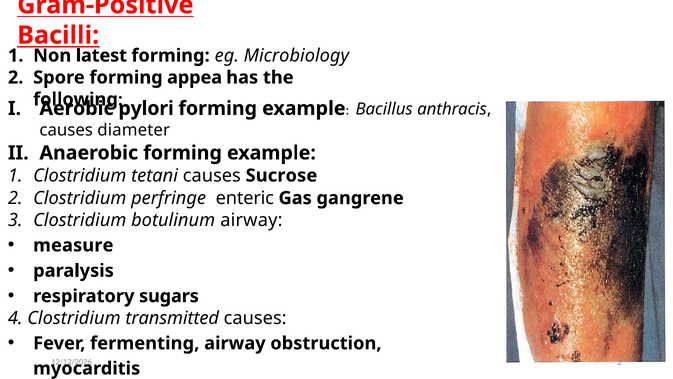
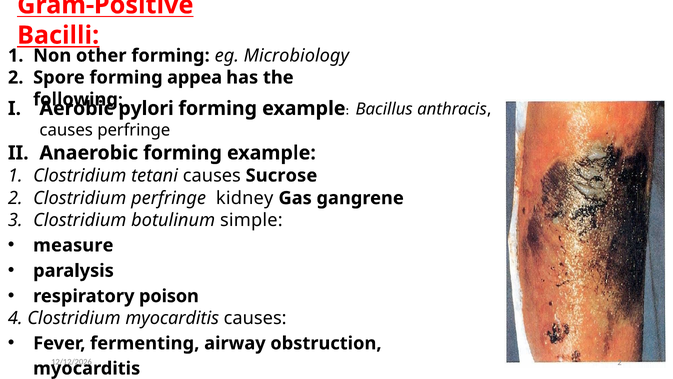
latest: latest -> other
causes diameter: diameter -> perfringe
enteric: enteric -> kidney
botulinum airway: airway -> simple
sugars: sugars -> poison
Clostridium transmitted: transmitted -> myocarditis
